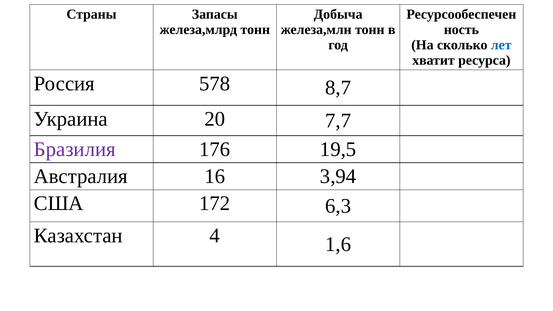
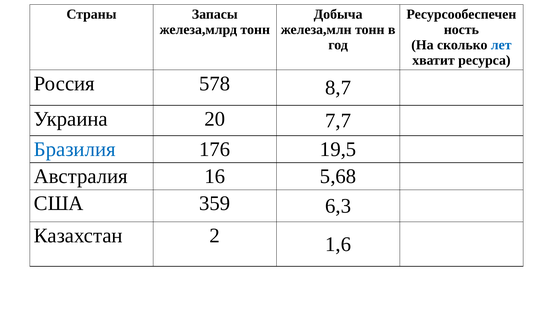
Бразилия colour: purple -> blue
3,94: 3,94 -> 5,68
172: 172 -> 359
4: 4 -> 2
